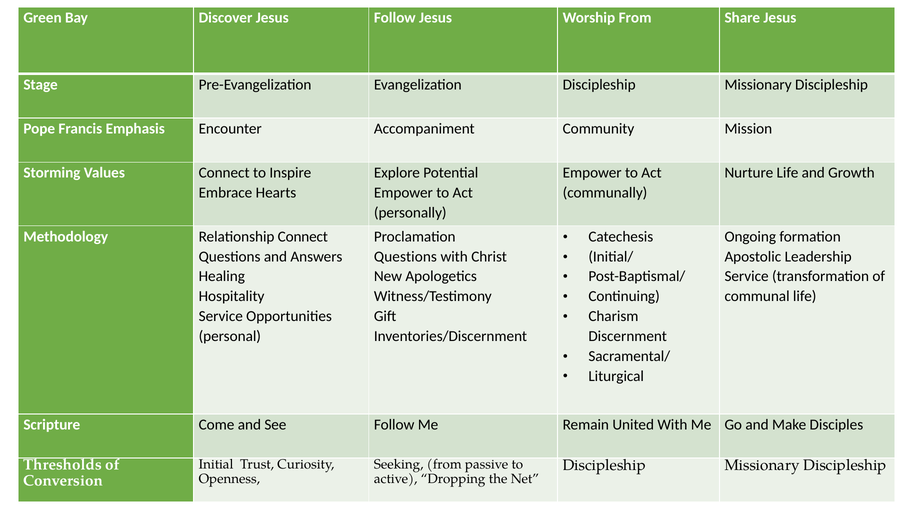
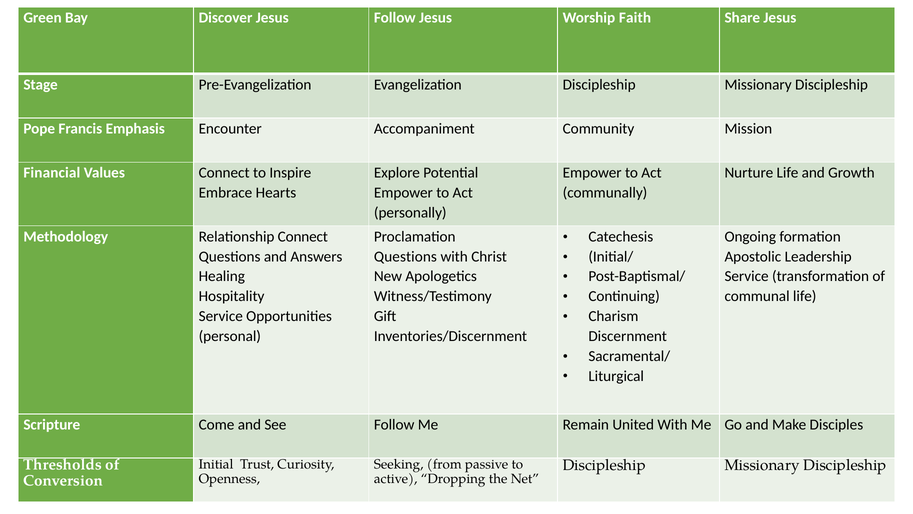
Worship From: From -> Faith
Storming: Storming -> Financial
